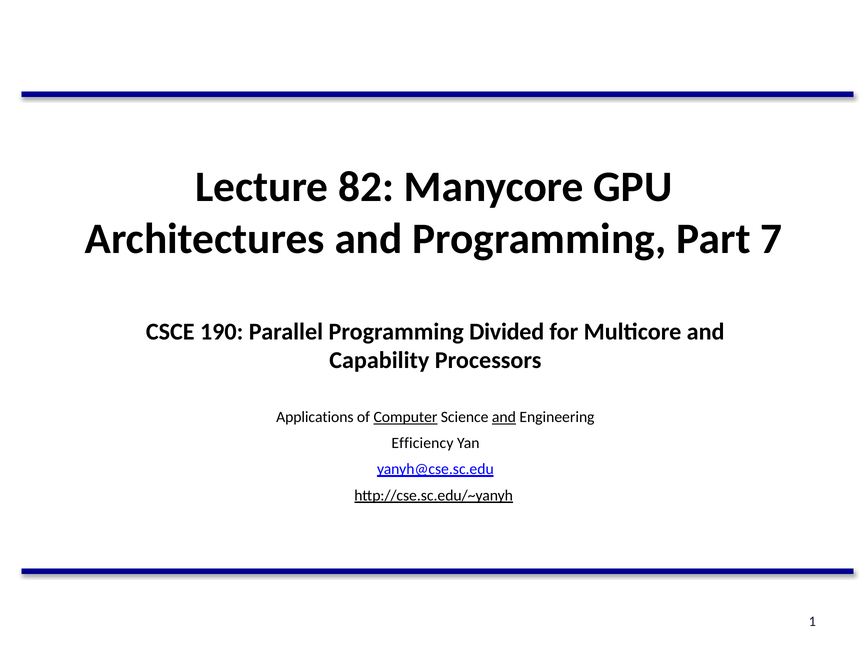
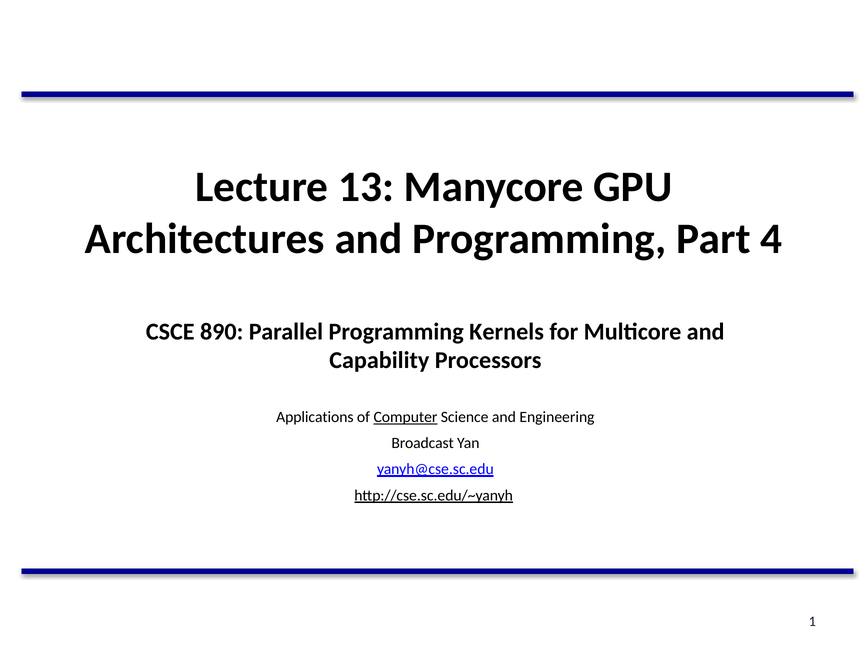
82: 82 -> 13
7: 7 -> 4
190: 190 -> 890
Divided: Divided -> Kernels
and at (504, 417) underline: present -> none
Efficiency: Efficiency -> Broadcast
